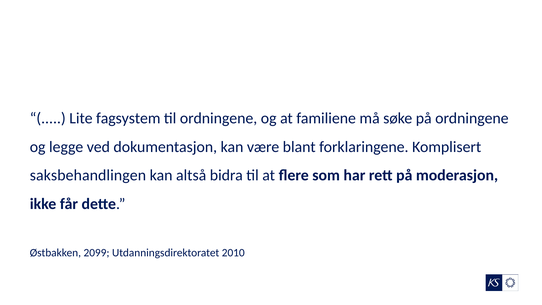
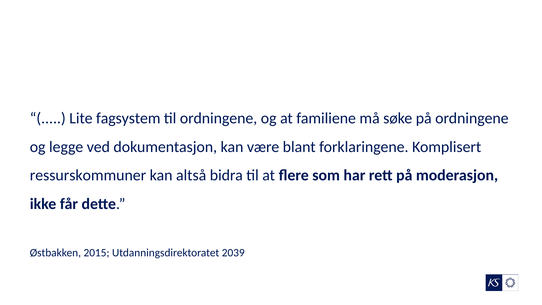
saksbehandlingen: saksbehandlingen -> ressurskommuner
2099: 2099 -> 2015
2010: 2010 -> 2039
